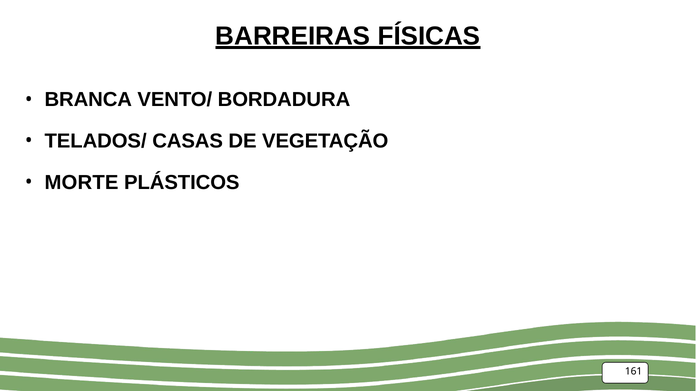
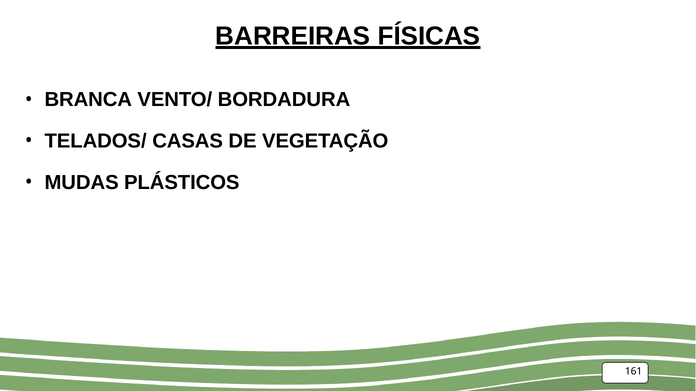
MORTE: MORTE -> MUDAS
